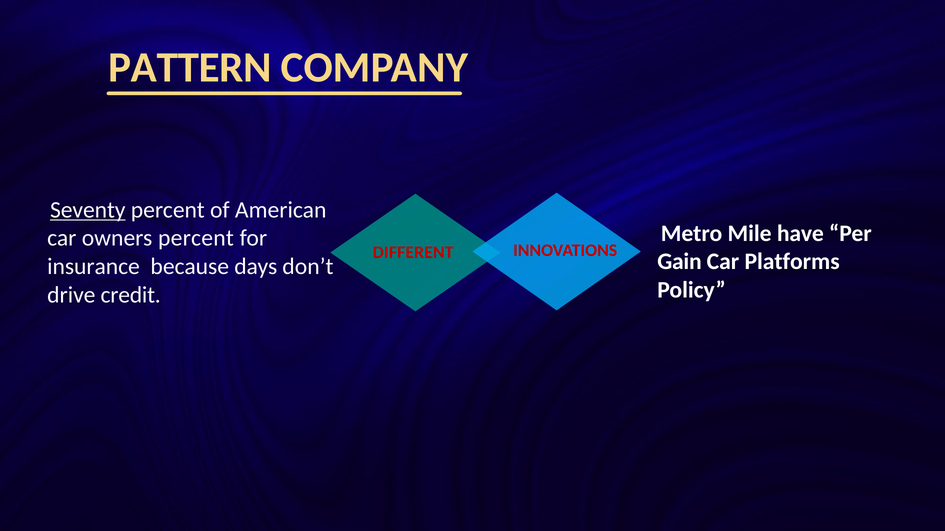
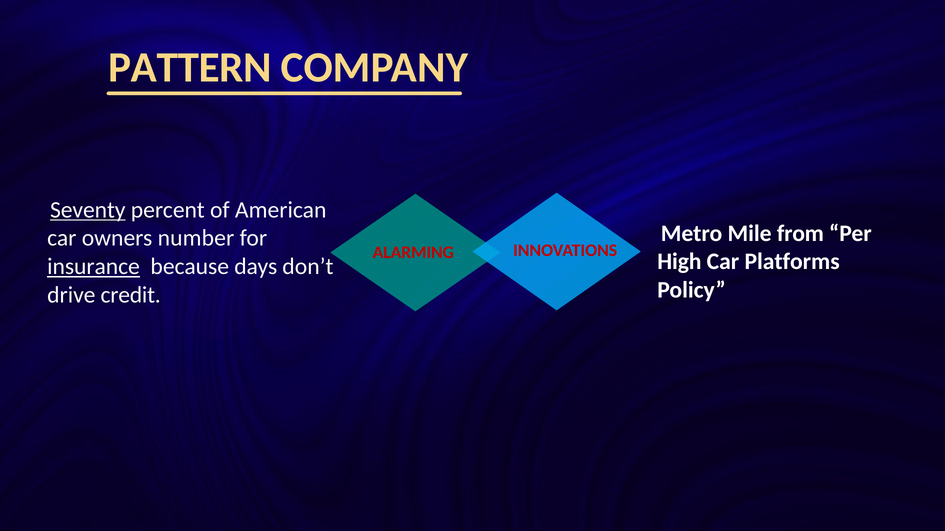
have: have -> from
owners percent: percent -> number
DIFFERENT: DIFFERENT -> ALARMING
Gain: Gain -> High
insurance underline: none -> present
